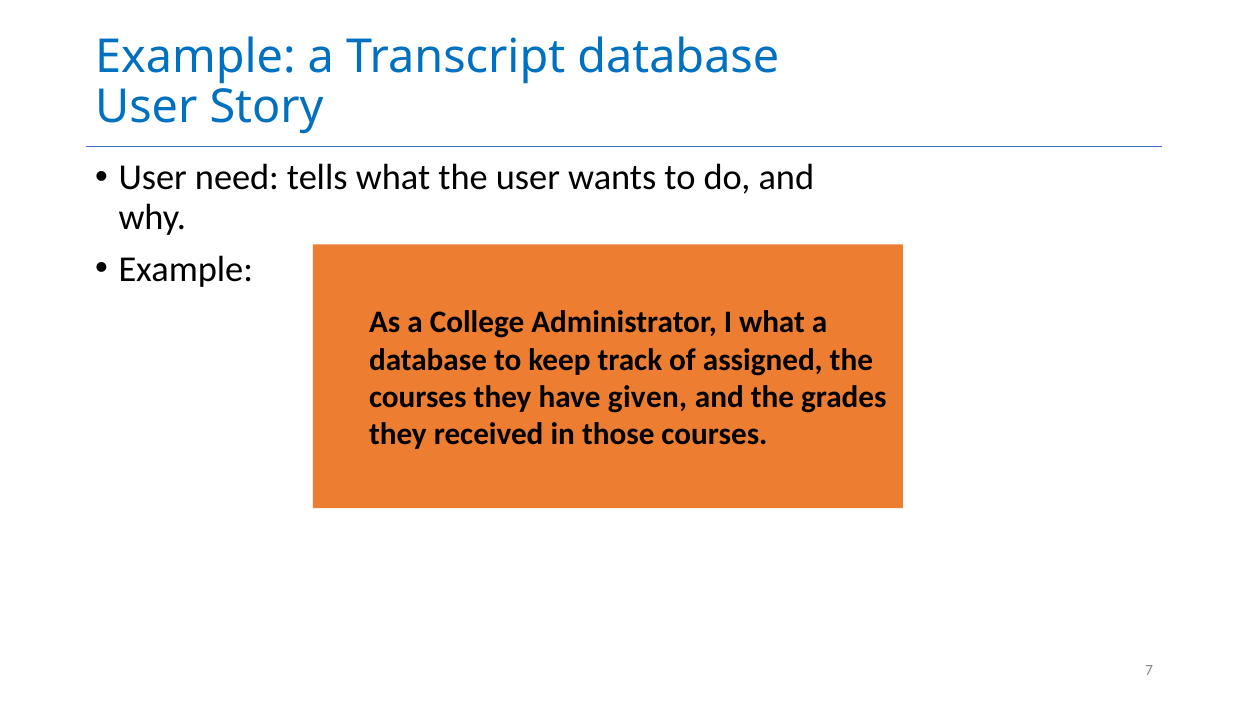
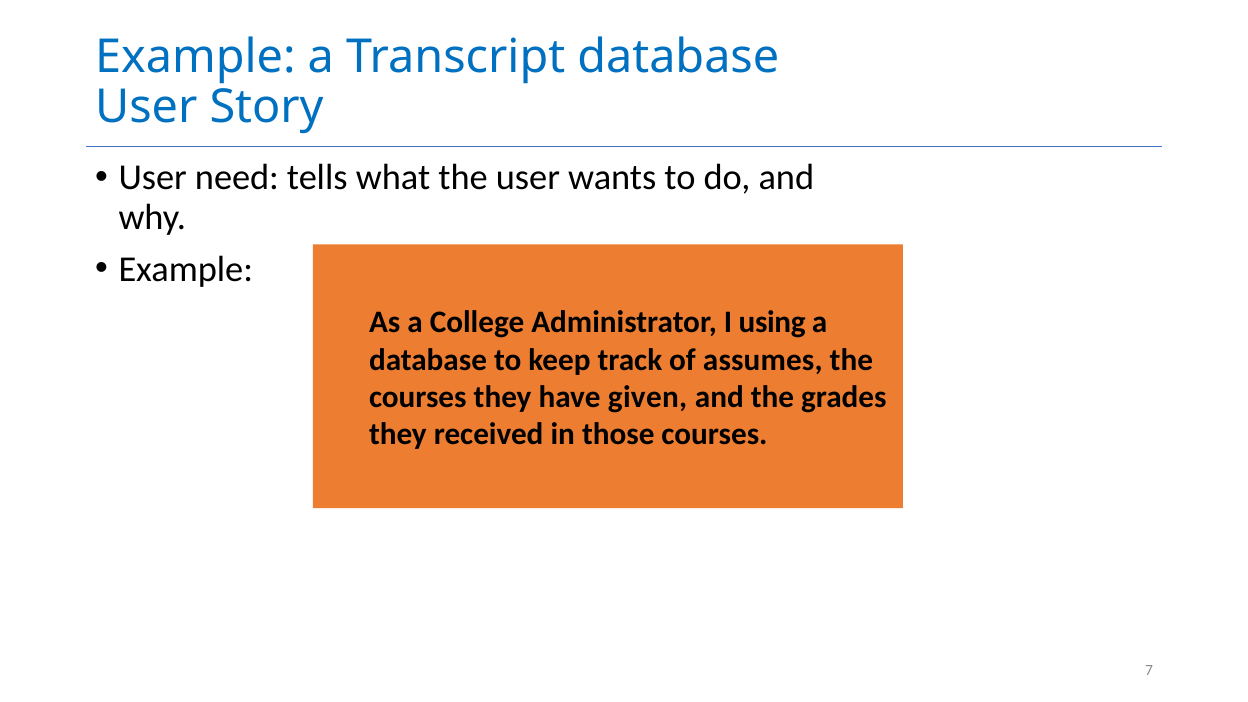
I what: what -> using
assigned: assigned -> assumes
